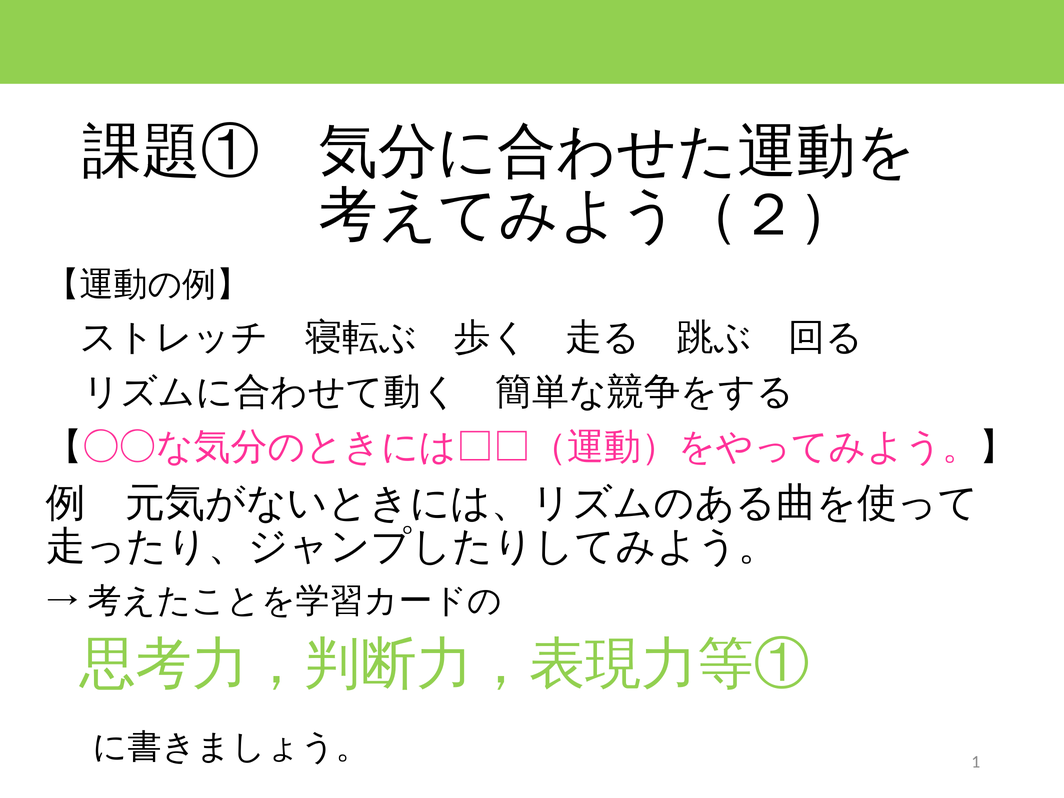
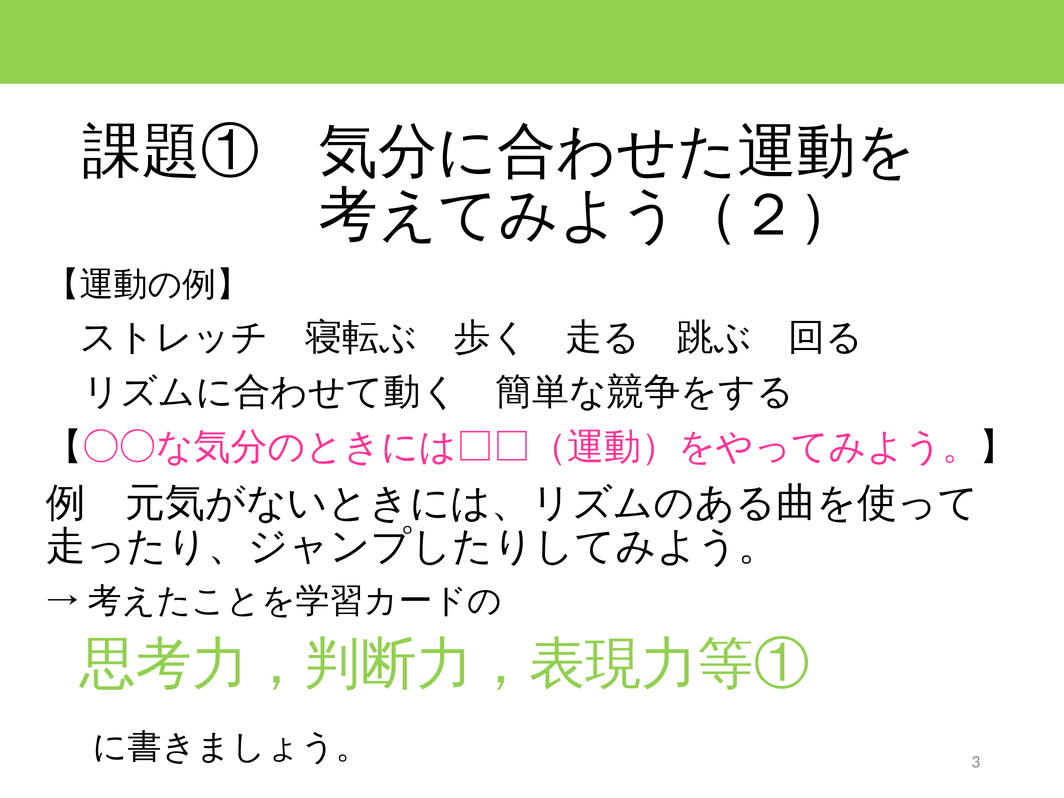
1: 1 -> 3
